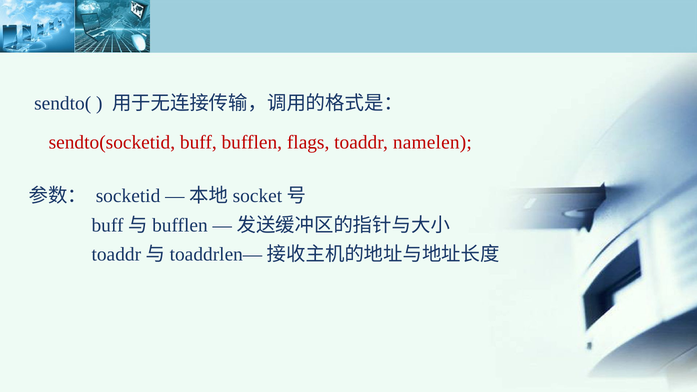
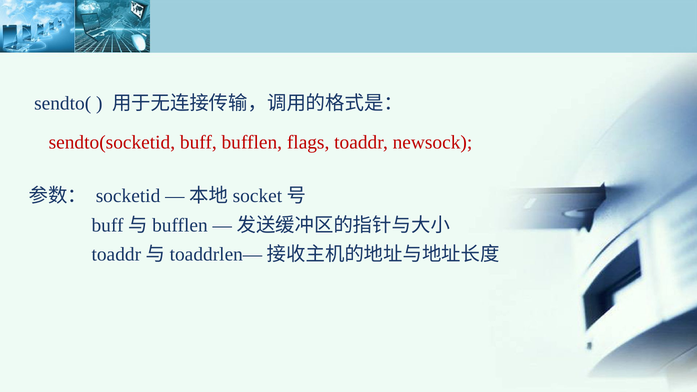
namelen: namelen -> newsock
